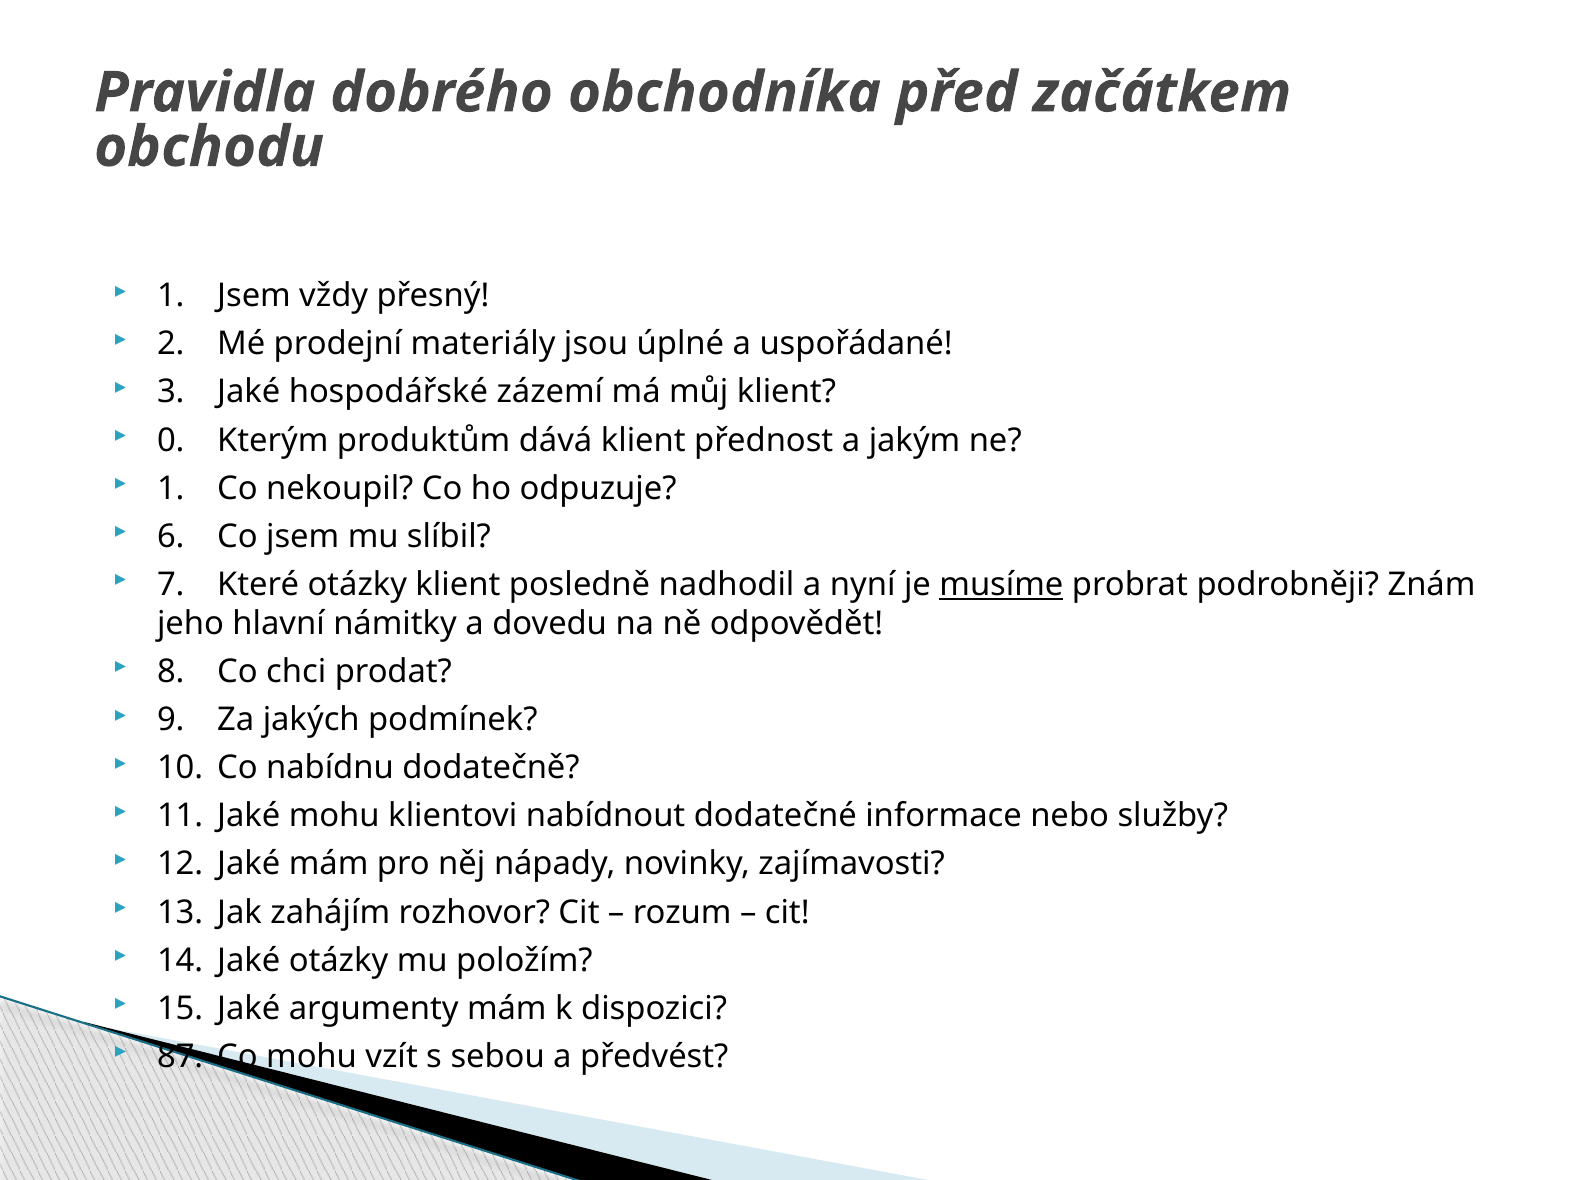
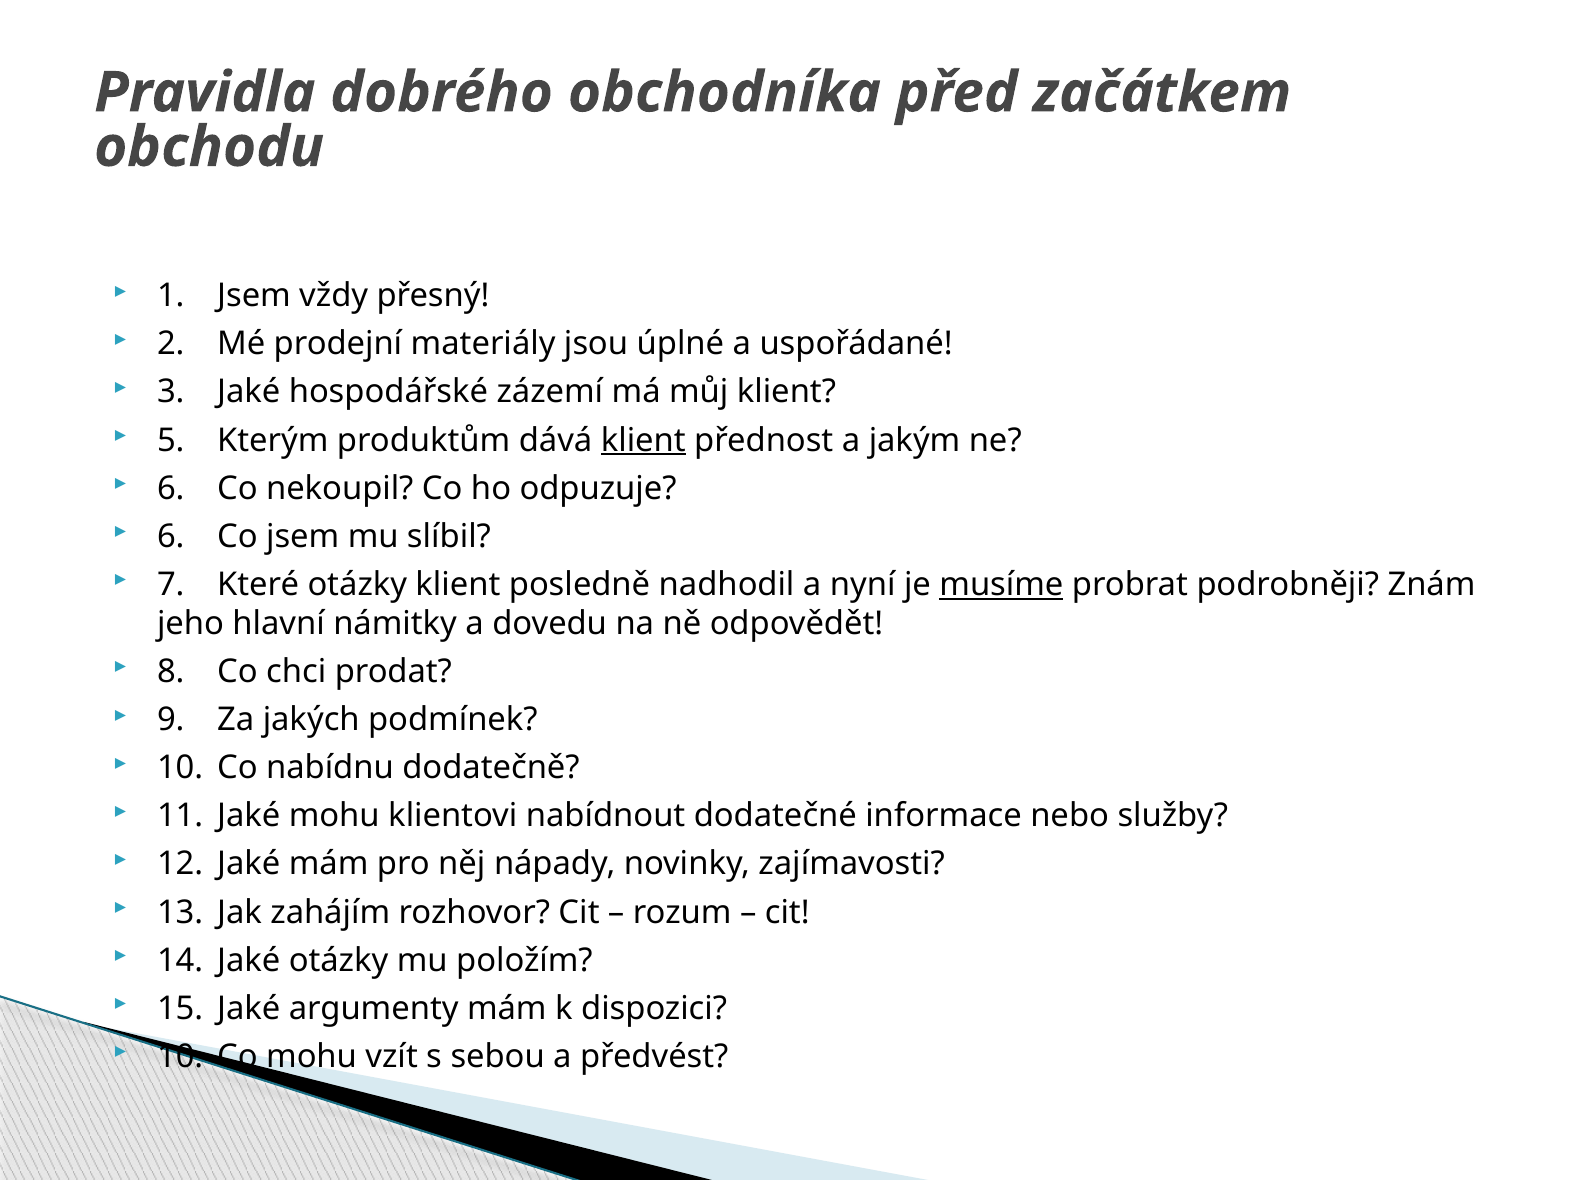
0: 0 -> 5
klient at (643, 440) underline: none -> present
1 at (171, 488): 1 -> 6
87 at (180, 1056): 87 -> 10
